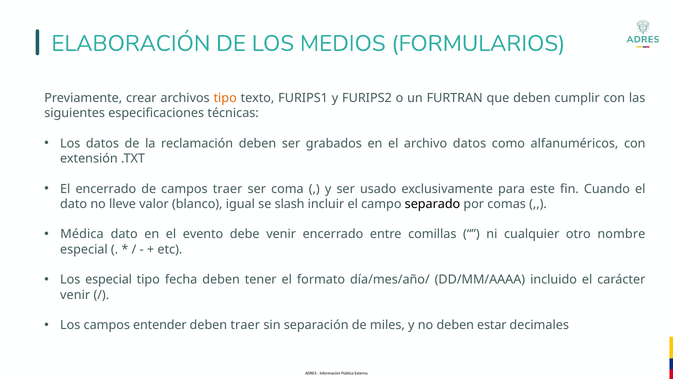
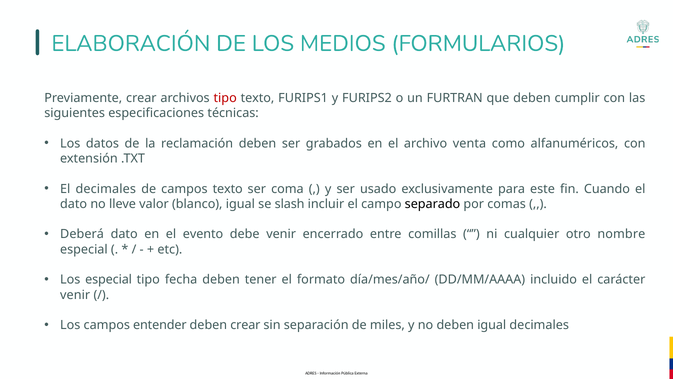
tipo at (225, 98) colour: orange -> red
archivo datos: datos -> venta
El encerrado: encerrado -> decimales
campos traer: traer -> texto
Médica: Médica -> Deberá
deben traer: traer -> crear
deben estar: estar -> igual
